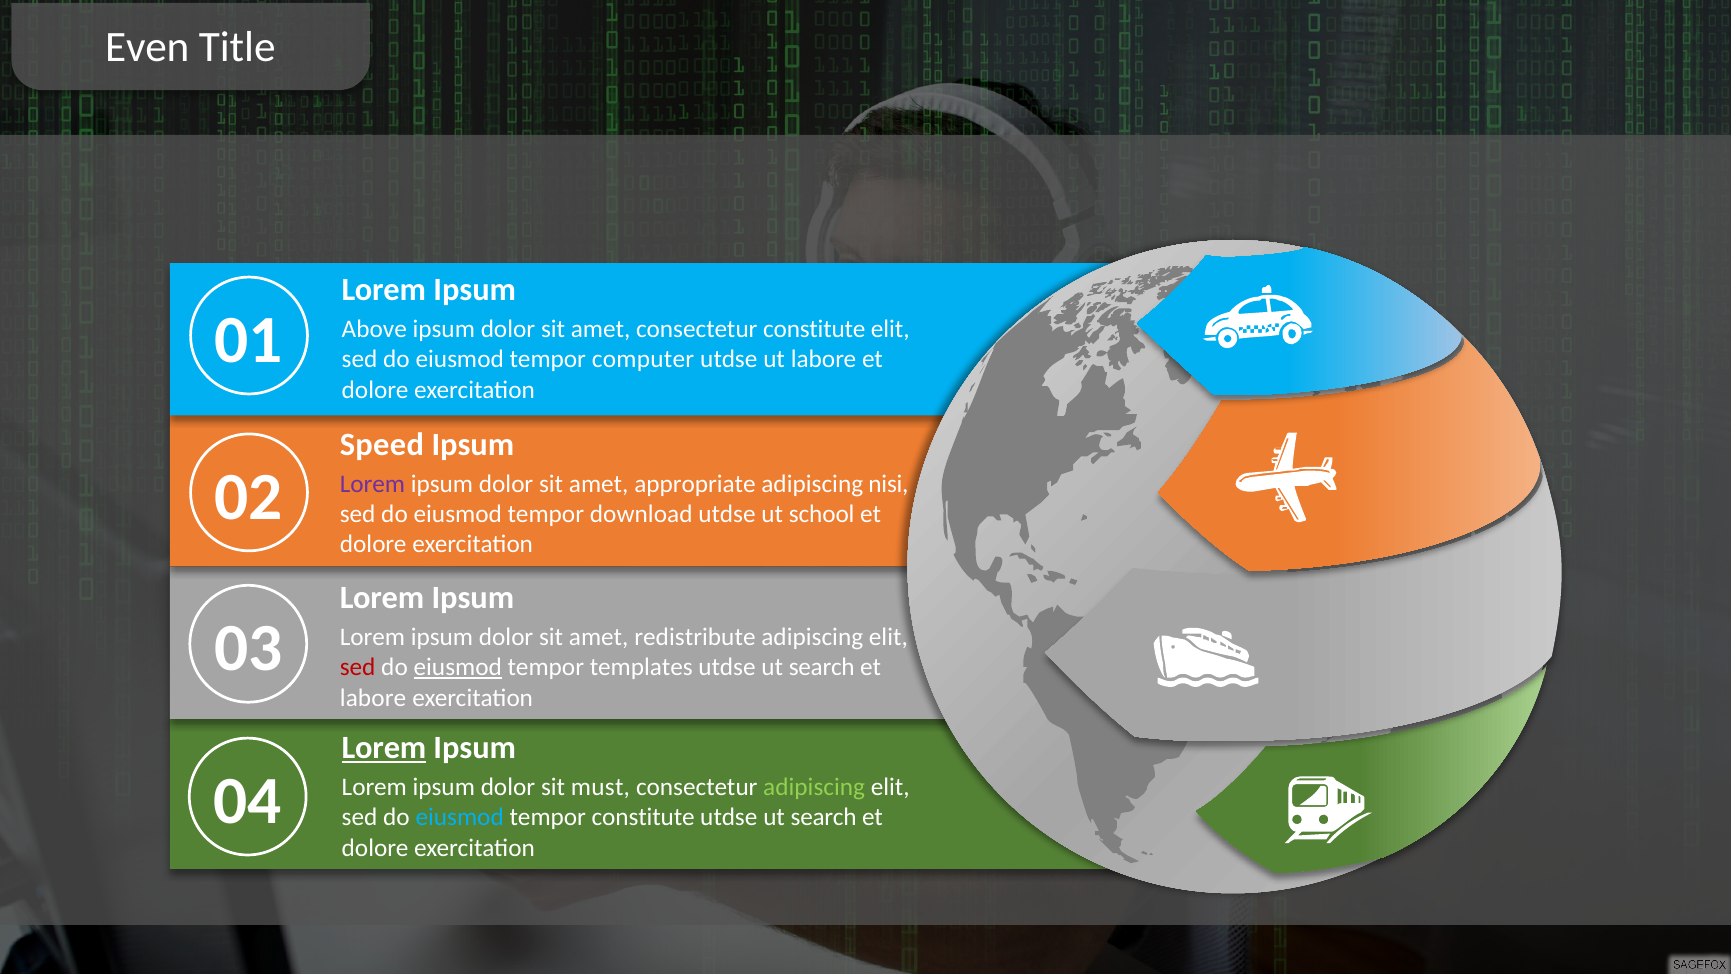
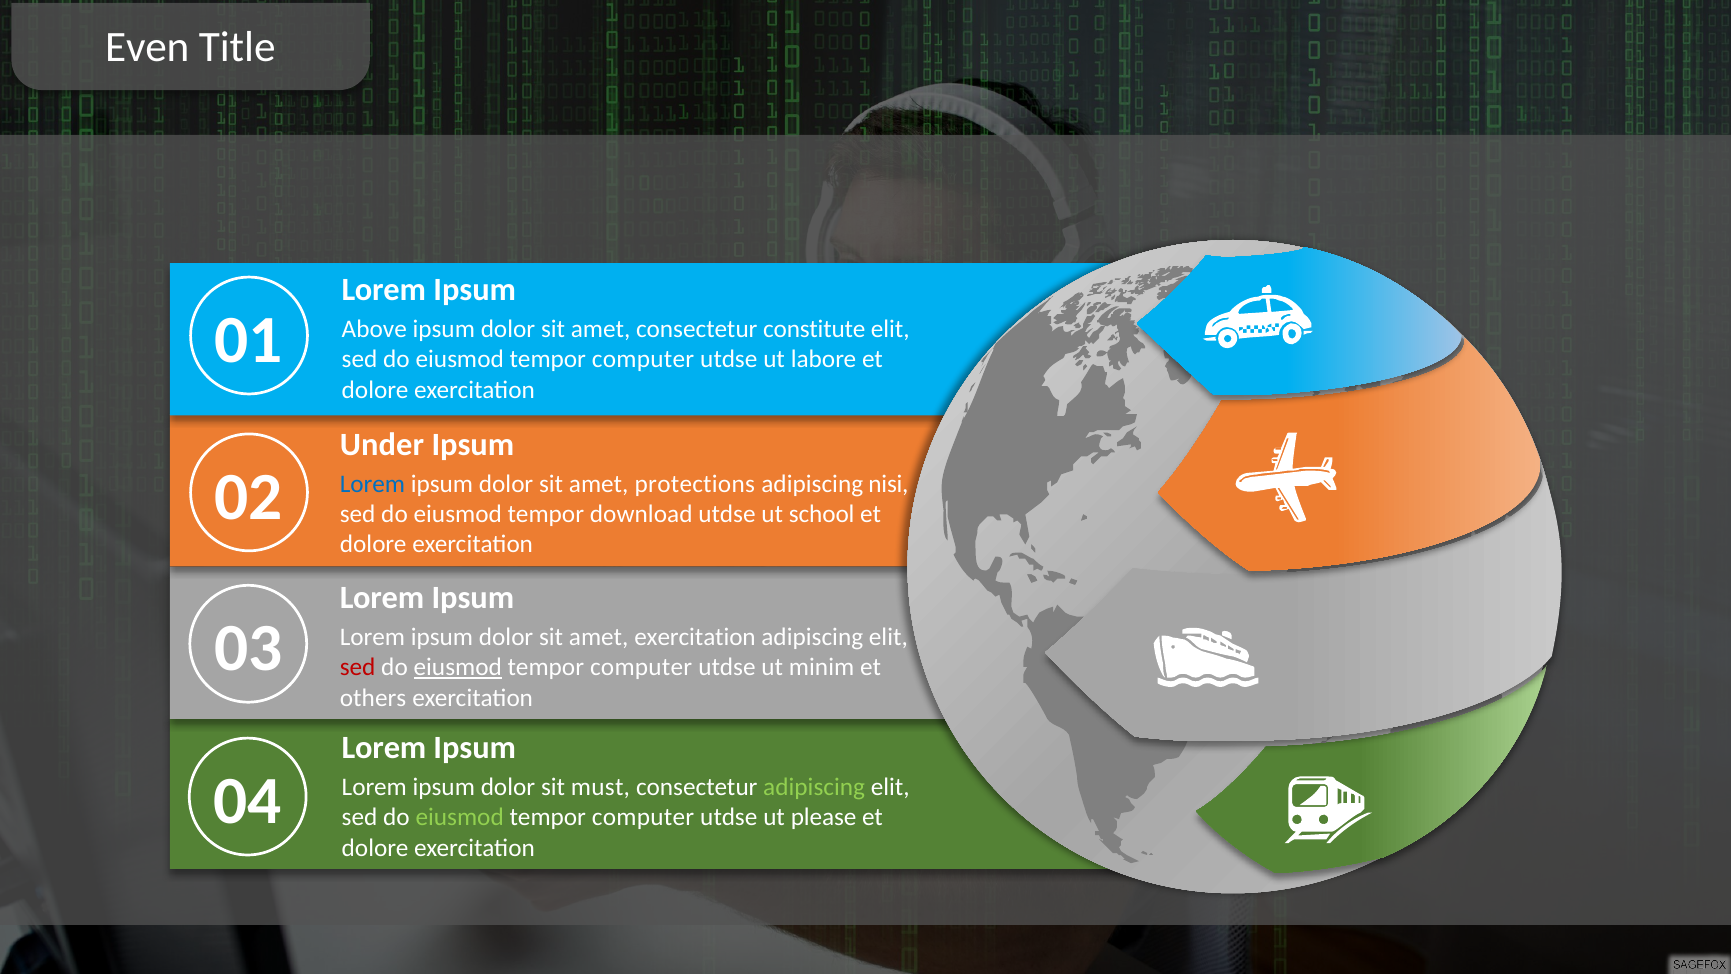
Speed: Speed -> Under
Lorem at (372, 484) colour: purple -> blue
appropriate: appropriate -> protections
amet redistribute: redistribute -> exercitation
templates at (641, 667): templates -> computer
search at (822, 667): search -> minim
labore at (373, 697): labore -> others
Lorem at (384, 748) underline: present -> none
eiusmod at (460, 817) colour: light blue -> light green
constitute at (643, 817): constitute -> computer
search at (824, 817): search -> please
